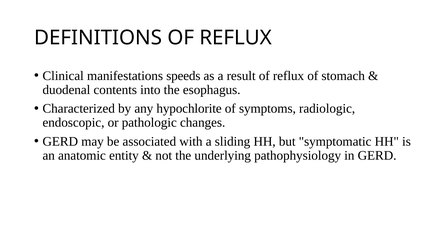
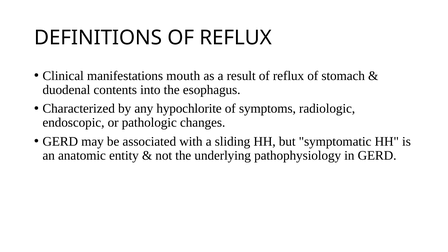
speeds: speeds -> mouth
